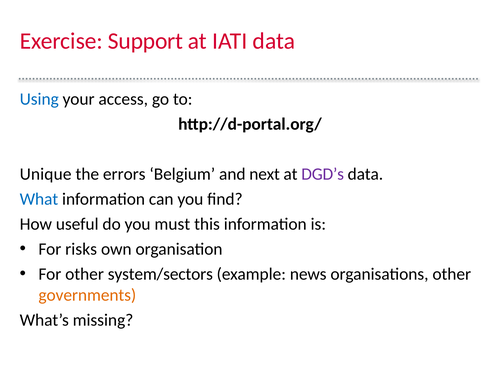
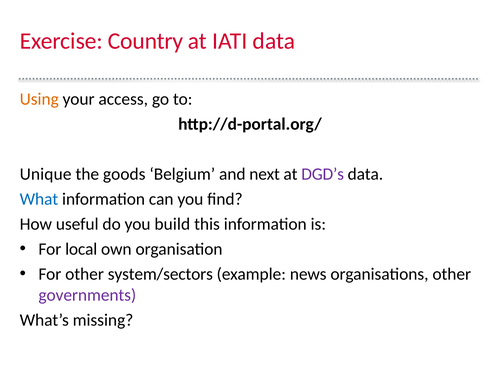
Support: Support -> Country
Using colour: blue -> orange
errors: errors -> goods
must: must -> build
risks: risks -> local
governments colour: orange -> purple
